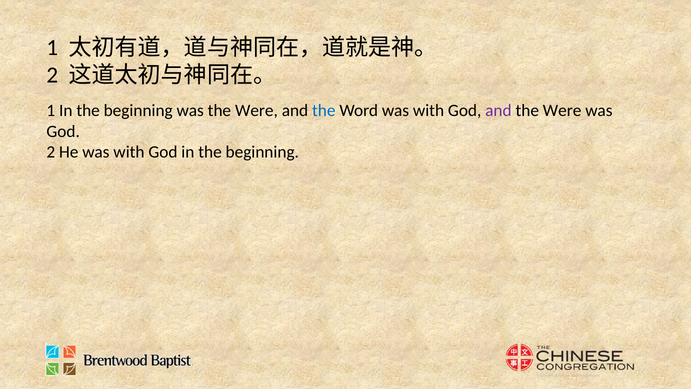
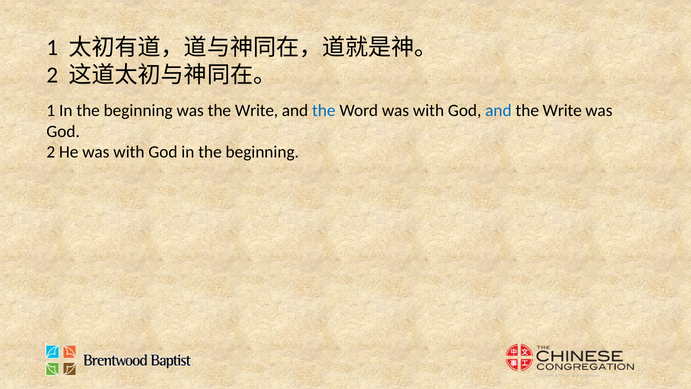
was the Were: Were -> Write
and at (498, 111) colour: purple -> blue
Were at (562, 111): Were -> Write
